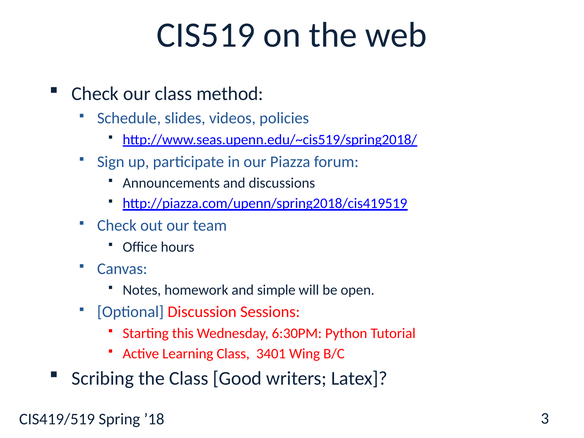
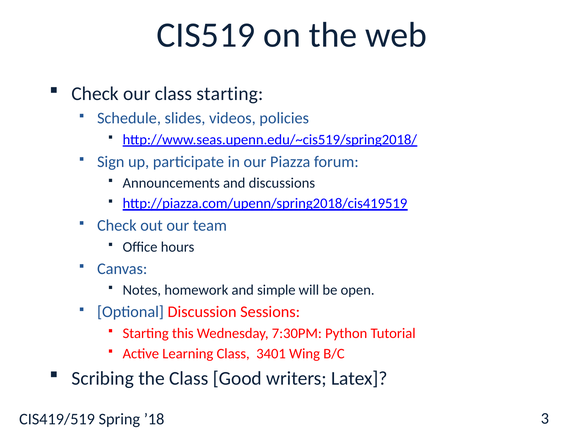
class method: method -> starting
6:30PM: 6:30PM -> 7:30PM
